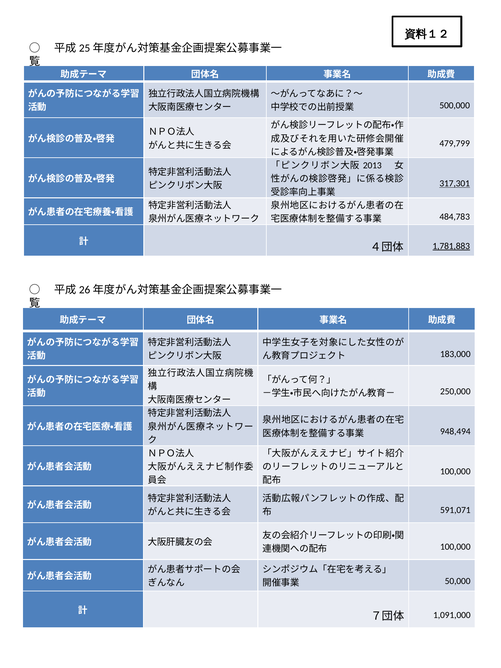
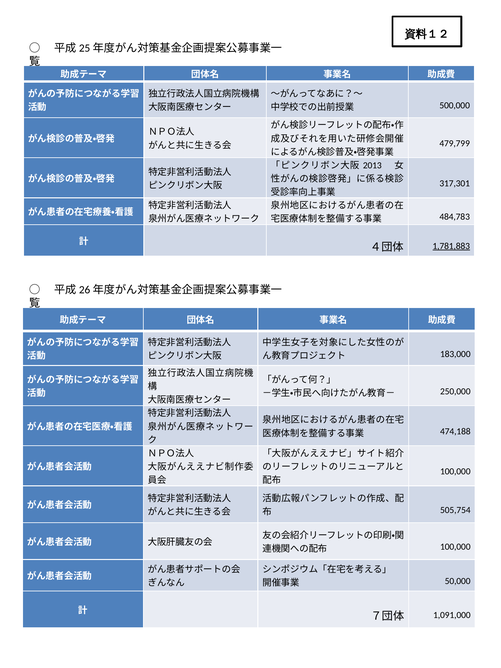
317,301 underline: present -> none
948,494: 948,494 -> 474,188
591,071: 591,071 -> 505,754
